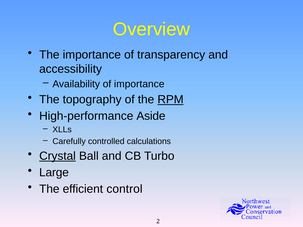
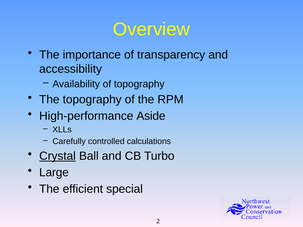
of importance: importance -> topography
RPM underline: present -> none
control: control -> special
